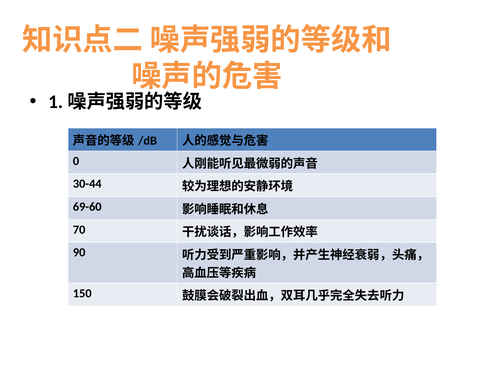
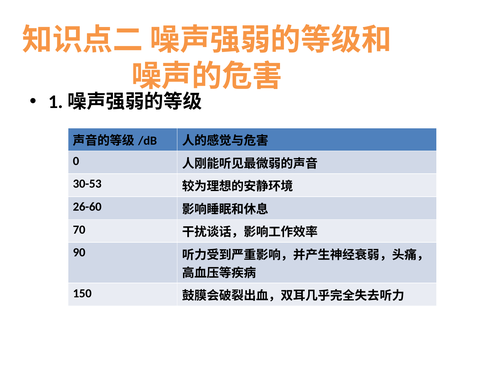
30-44: 30-44 -> 30-53
69-60: 69-60 -> 26-60
